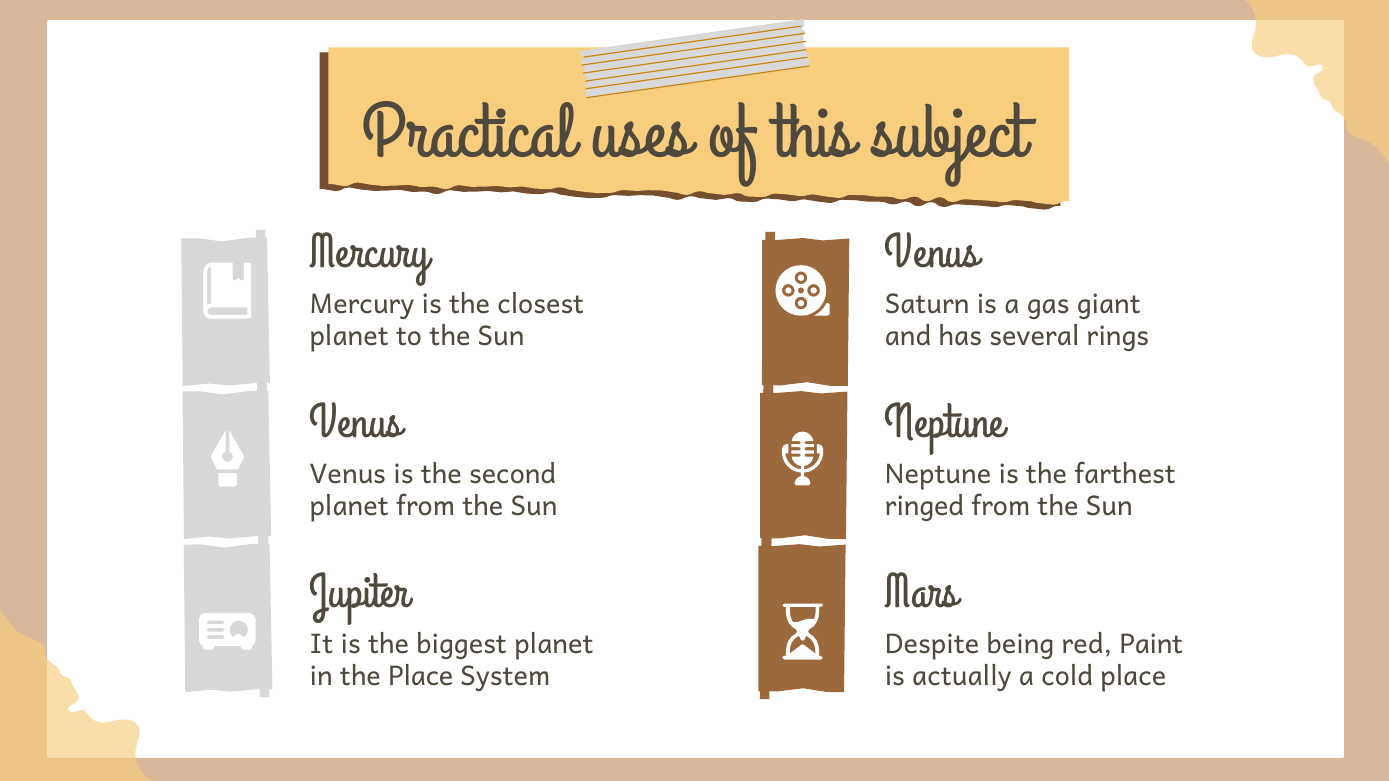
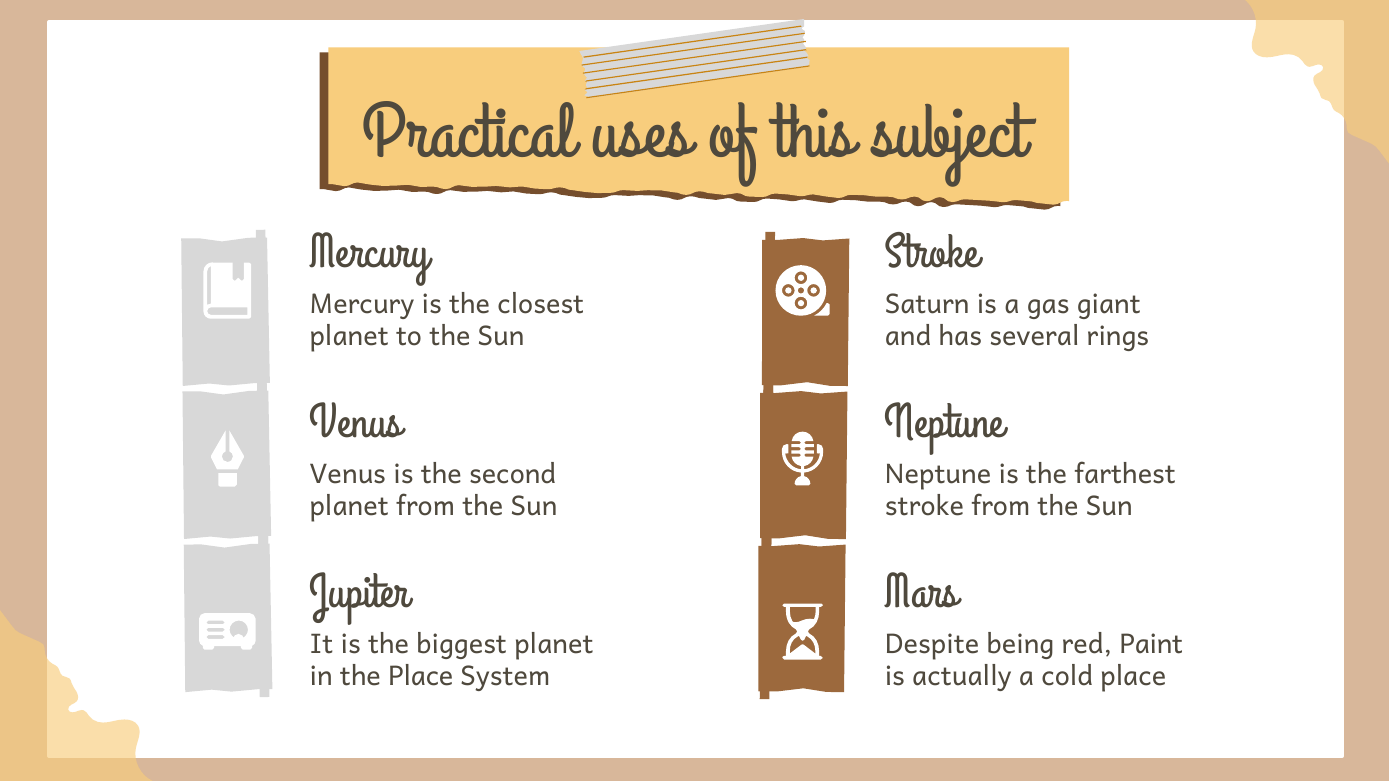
Venus at (932, 250): Venus -> Stroke
ringed at (925, 507): ringed -> stroke
